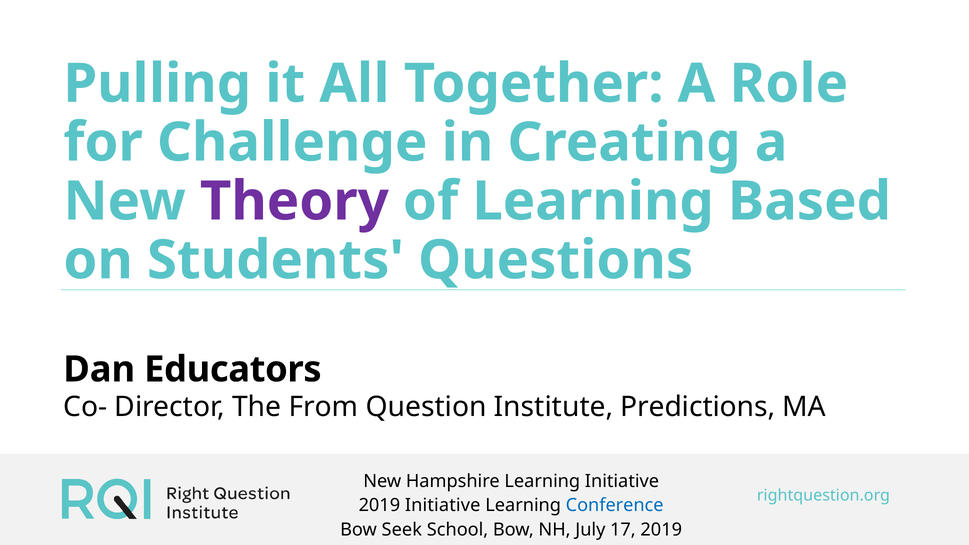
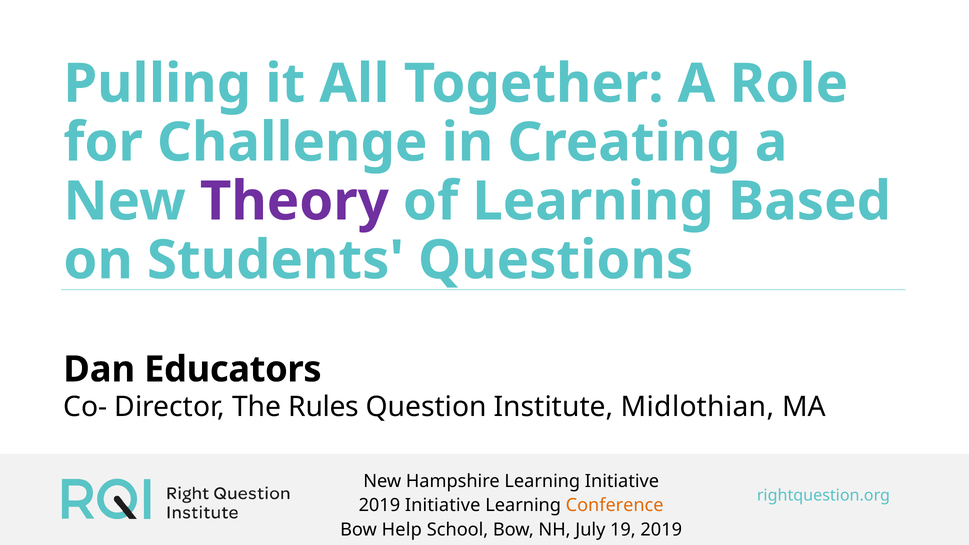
From: From -> Rules
Predictions: Predictions -> Midlothian
Conference colour: blue -> orange
Seek: Seek -> Help
17: 17 -> 19
